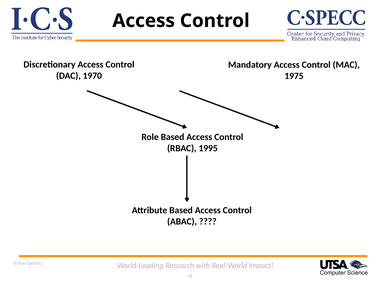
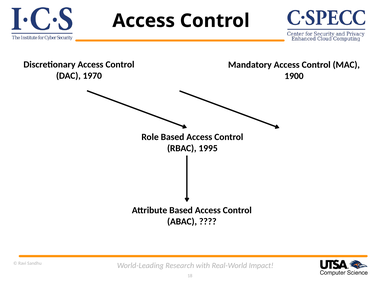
1975: 1975 -> 1900
